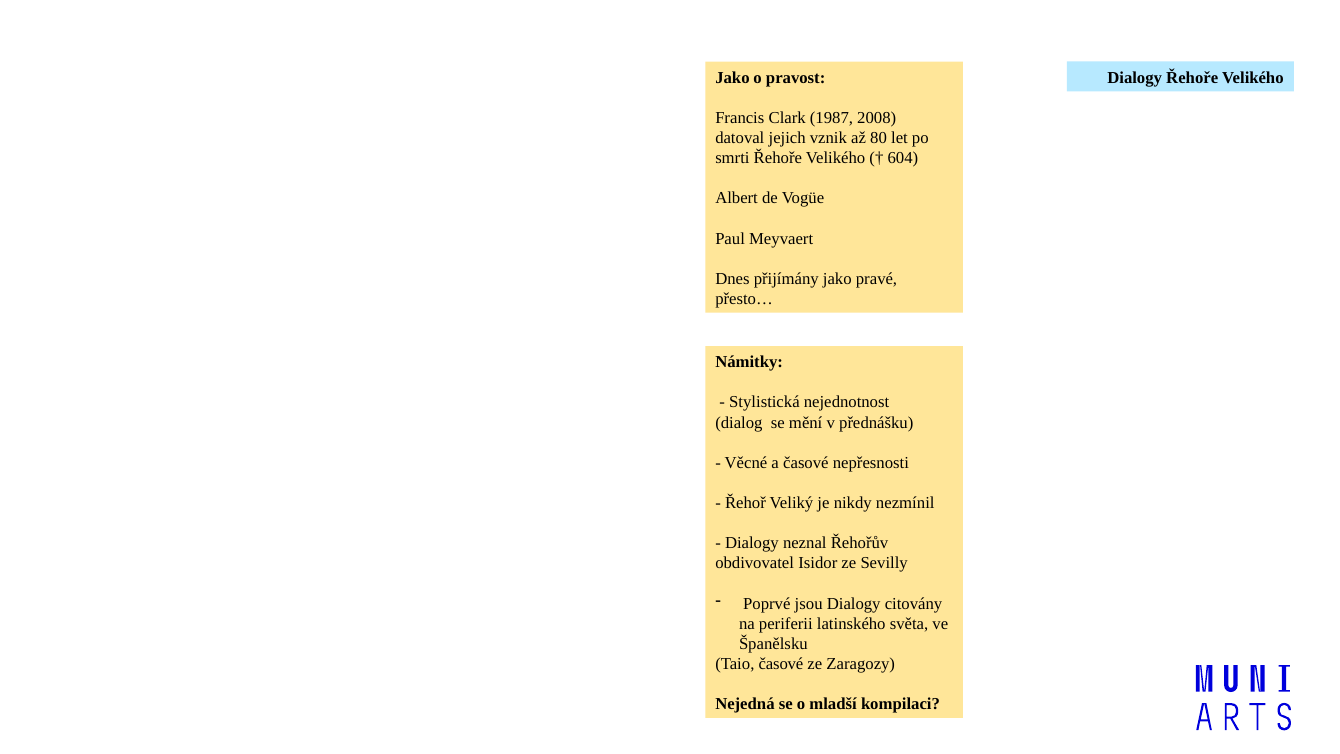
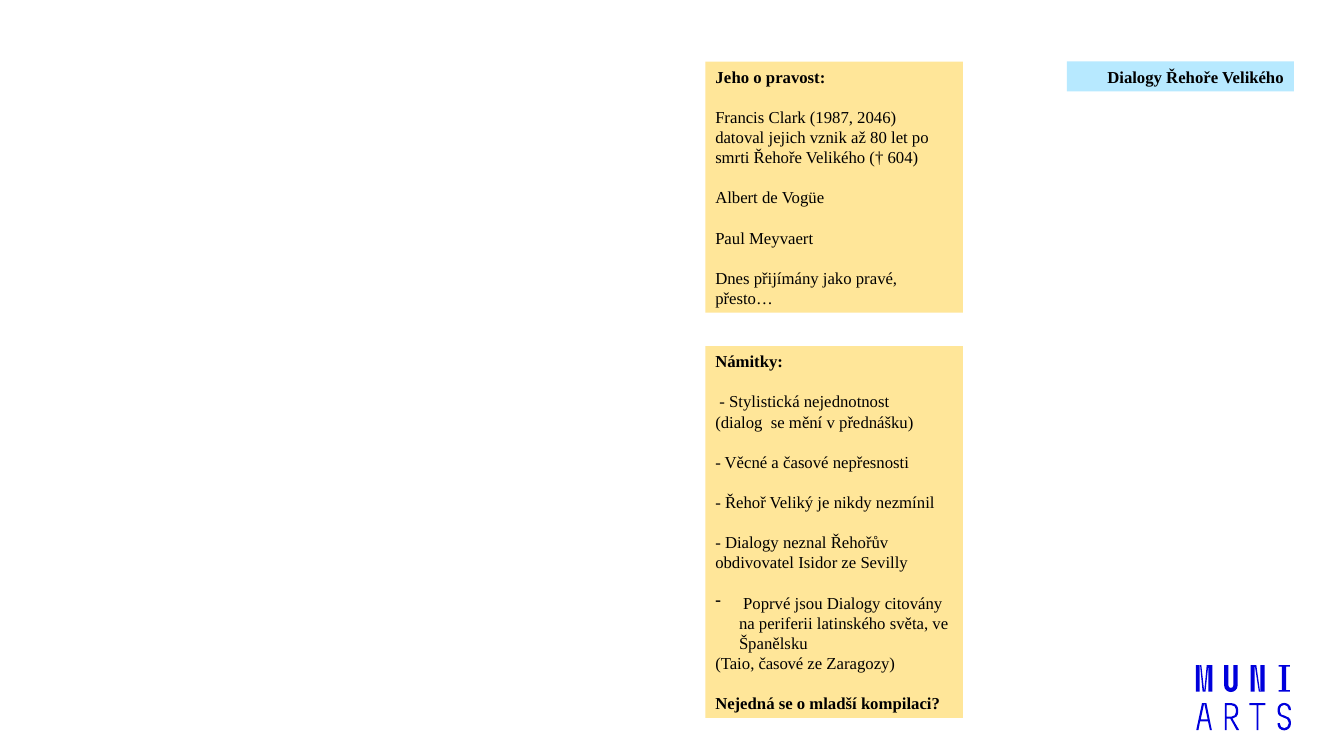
Jako at (732, 78): Jako -> Jeho
2008: 2008 -> 2046
